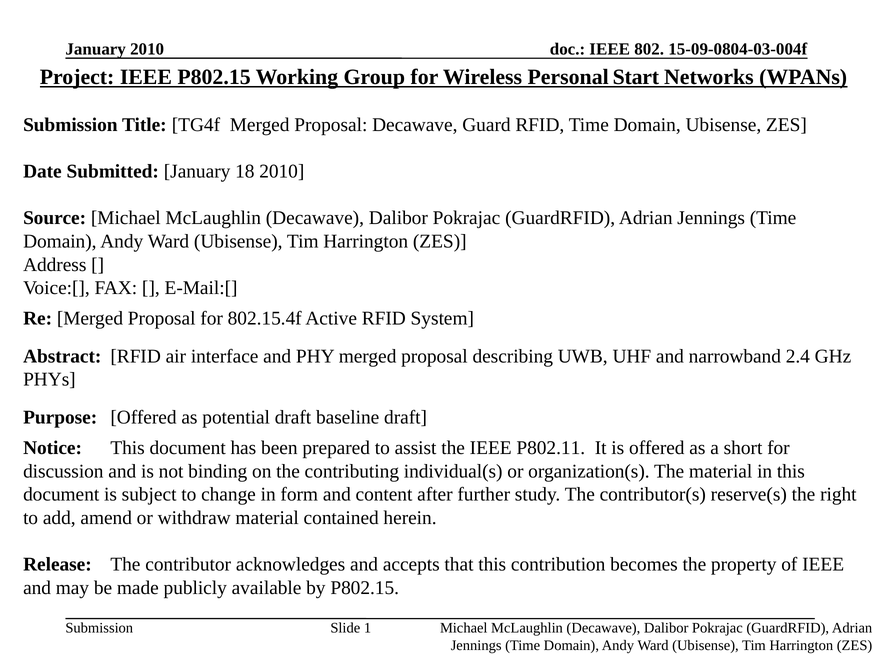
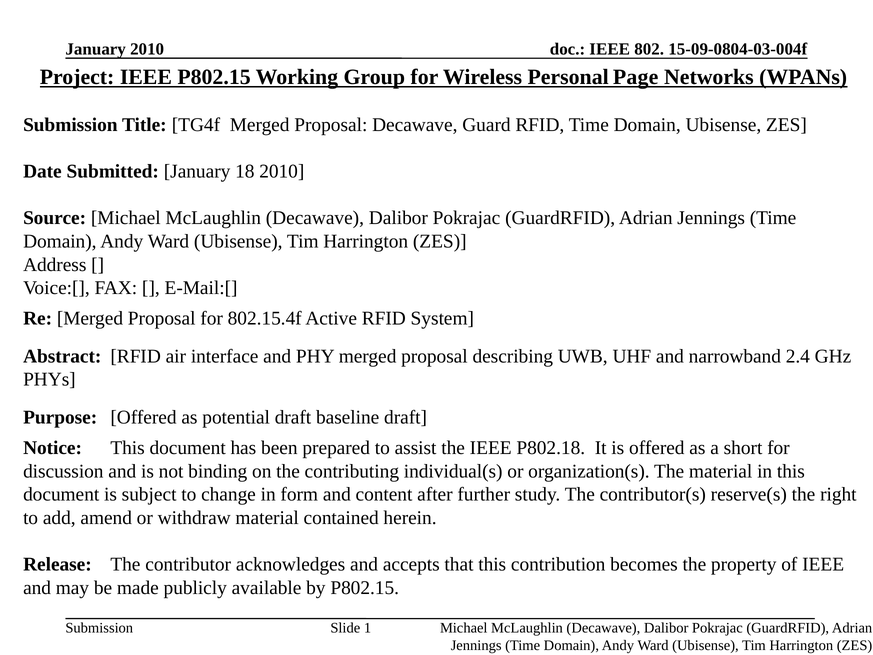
Start: Start -> Page
P802.11: P802.11 -> P802.18
